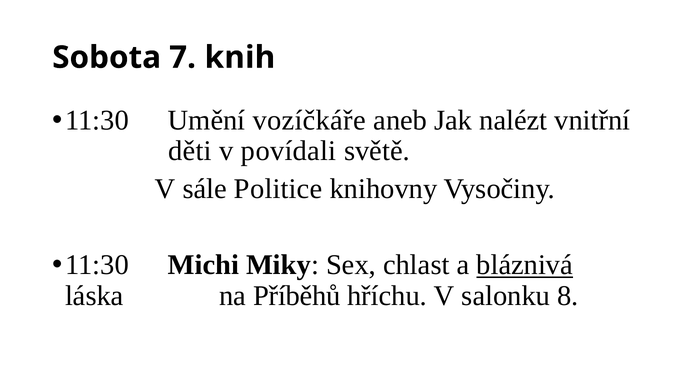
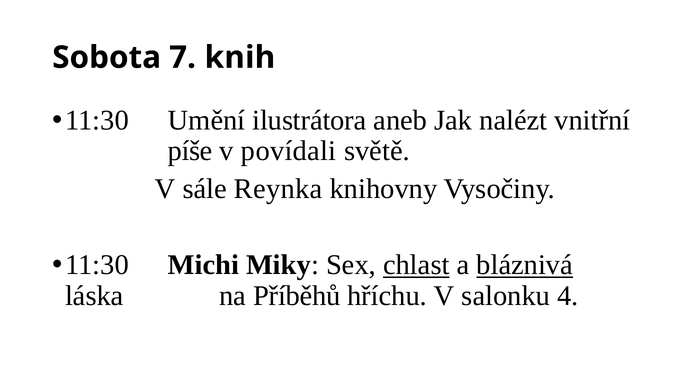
vozíčkáře: vozíčkáře -> ilustrátora
děti: děti -> píše
Politice: Politice -> Reynka
chlast underline: none -> present
8: 8 -> 4
